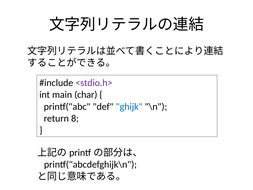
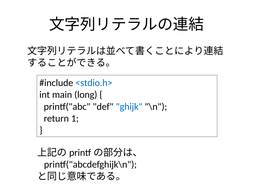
<stdio.h> colour: purple -> blue
char: char -> long
8: 8 -> 1
